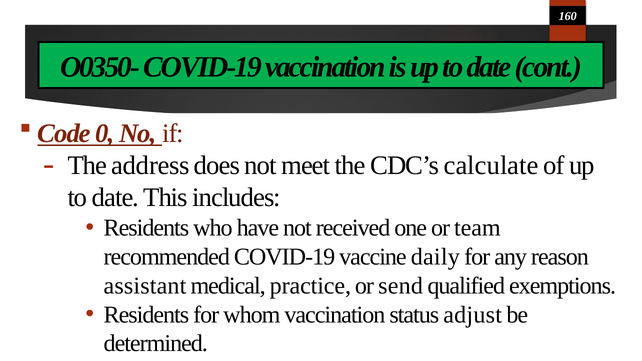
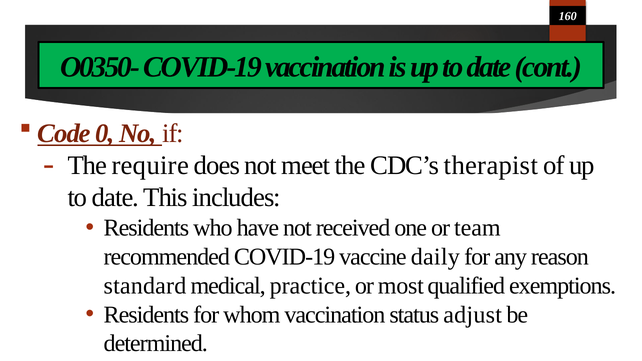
address: address -> require
calculate: calculate -> therapist
assistant: assistant -> standard
send: send -> most
